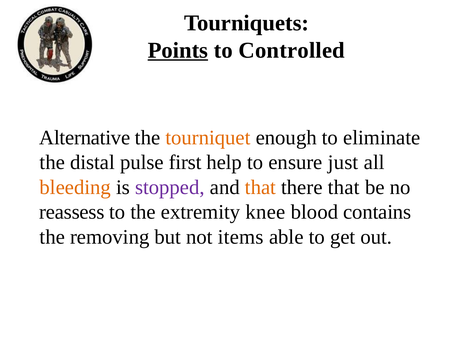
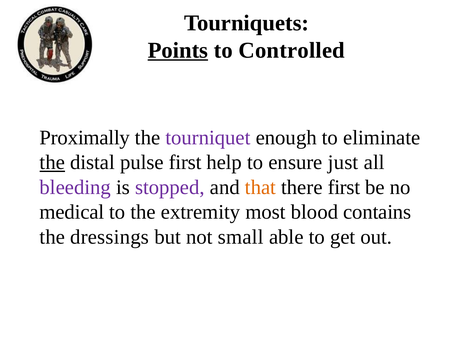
Alternative: Alternative -> Proximally
tourniquet colour: orange -> purple
the at (52, 163) underline: none -> present
bleeding colour: orange -> purple
there that: that -> first
reassess: reassess -> medical
knee: knee -> most
removing: removing -> dressings
items: items -> small
